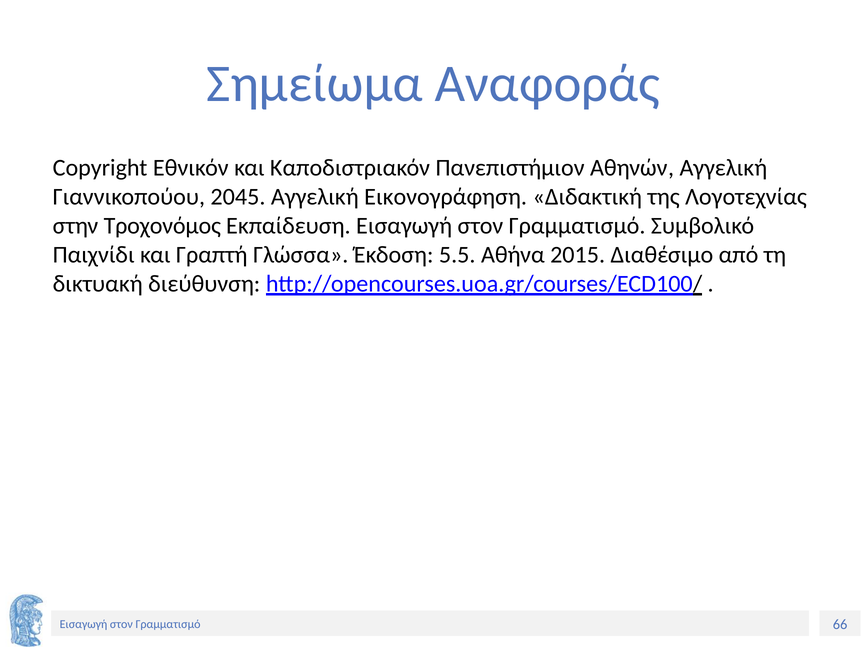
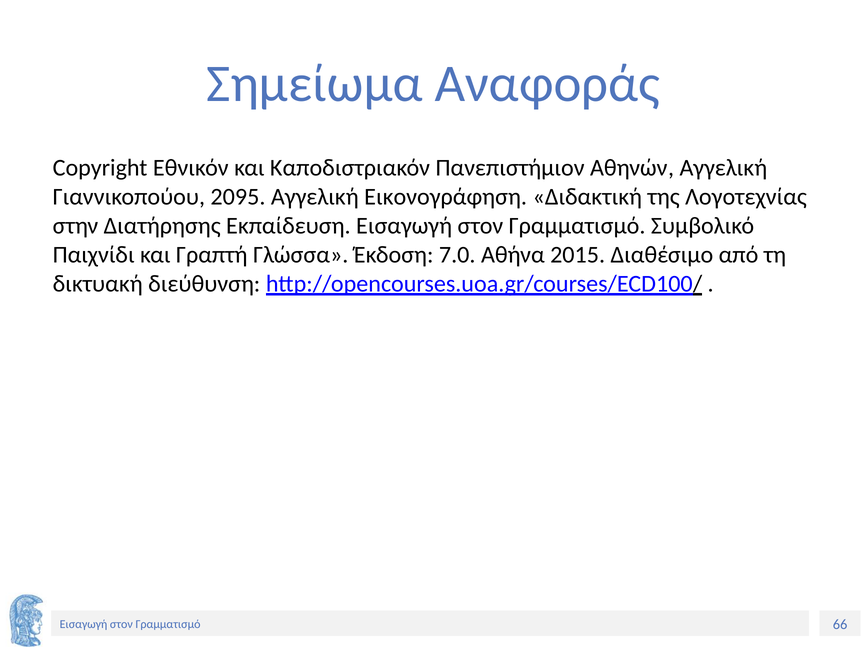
2045: 2045 -> 2095
Τροχονόμος: Τροχονόμος -> Διατήρησης
5.5: 5.5 -> 7.0
